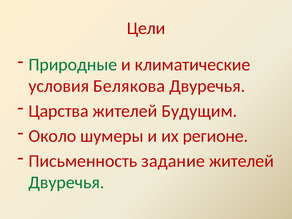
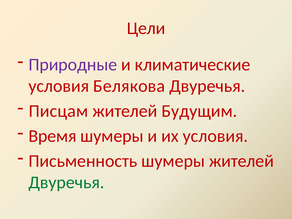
Природные colour: green -> purple
Царства: Царства -> Писцам
Около: Около -> Время
их регионе: регионе -> условия
Письменность задание: задание -> шумеры
